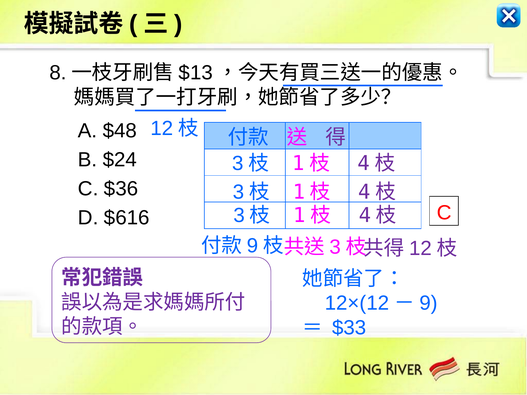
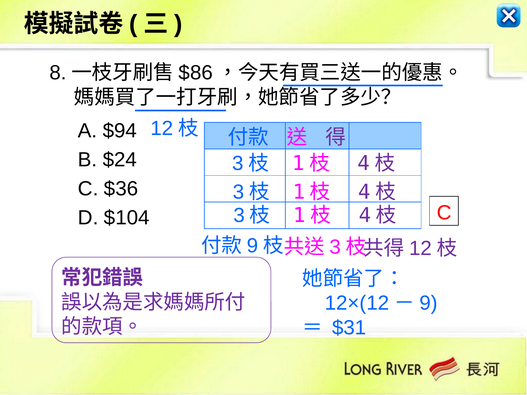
$13: $13 -> $86
$48: $48 -> $94
$616: $616 -> $104
$33: $33 -> $31
